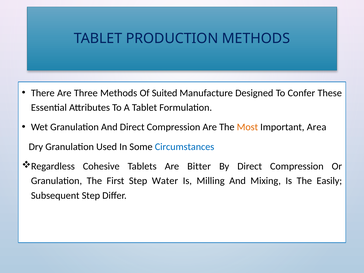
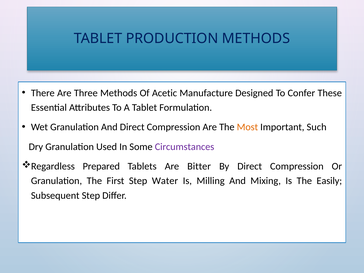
Suited: Suited -> Acetic
Area: Area -> Such
Circumstances colour: blue -> purple
Cohesive: Cohesive -> Prepared
